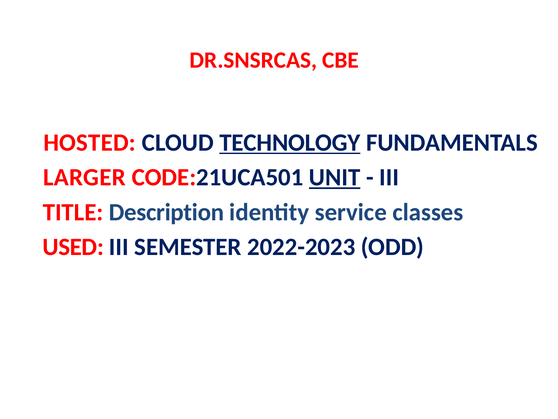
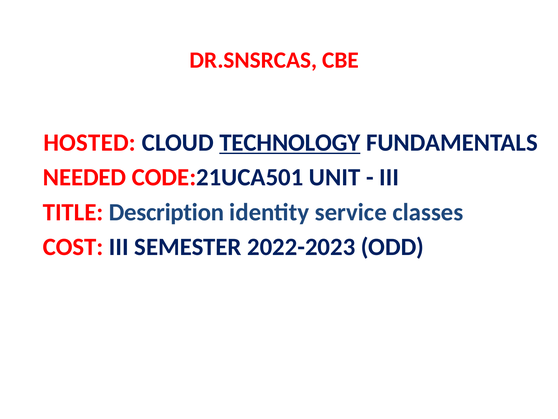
LARGER: LARGER -> NEEDED
UNIT underline: present -> none
USED: USED -> COST
